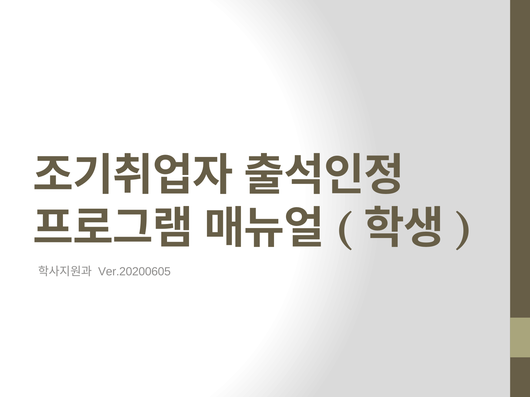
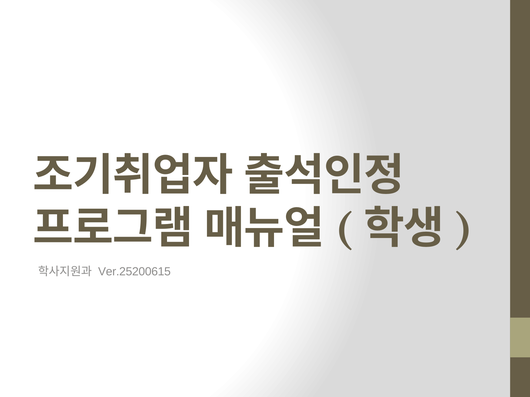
Ver.20200605: Ver.20200605 -> Ver.25200615
